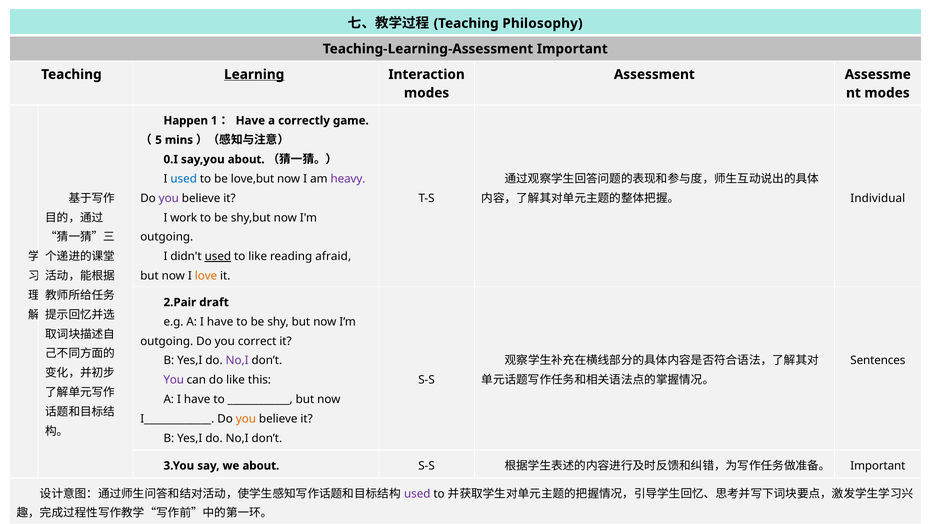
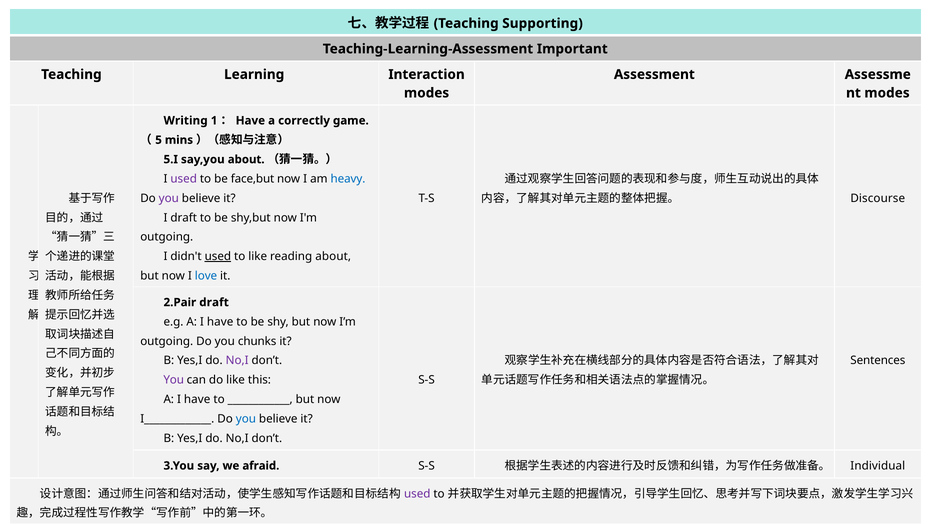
Philosophy: Philosophy -> Supporting
Learning underline: present -> none
Happen: Happen -> Writing
0.I: 0.I -> 5.I
used at (184, 179) colour: blue -> purple
love,but: love,but -> face,but
heavy colour: purple -> blue
Individual: Individual -> Discourse
I work: work -> draft
reading afraid: afraid -> about
love colour: orange -> blue
correct: correct -> chunks
you at (246, 419) colour: orange -> blue
we about: about -> afraid
Important at (878, 465): Important -> Individual
